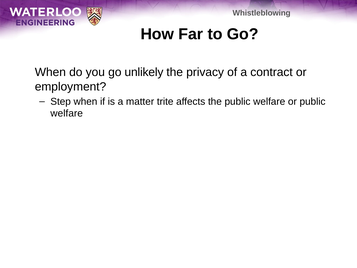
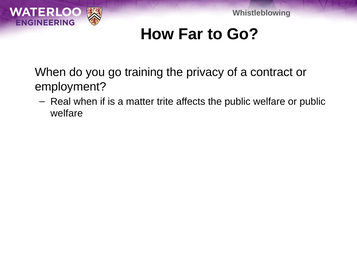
unlikely: unlikely -> training
Step: Step -> Real
